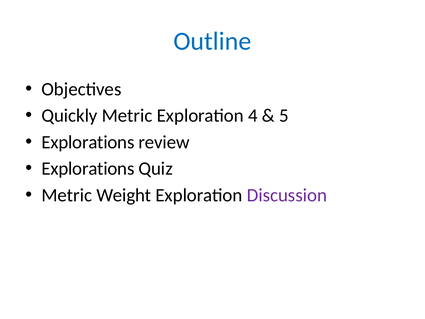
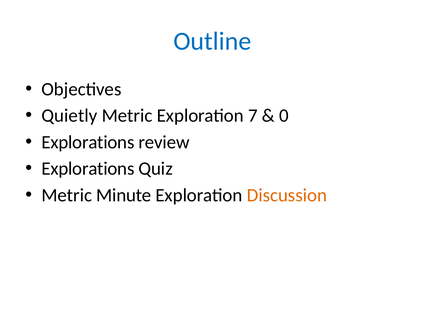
Quickly: Quickly -> Quietly
4: 4 -> 7
5: 5 -> 0
Weight: Weight -> Minute
Discussion colour: purple -> orange
